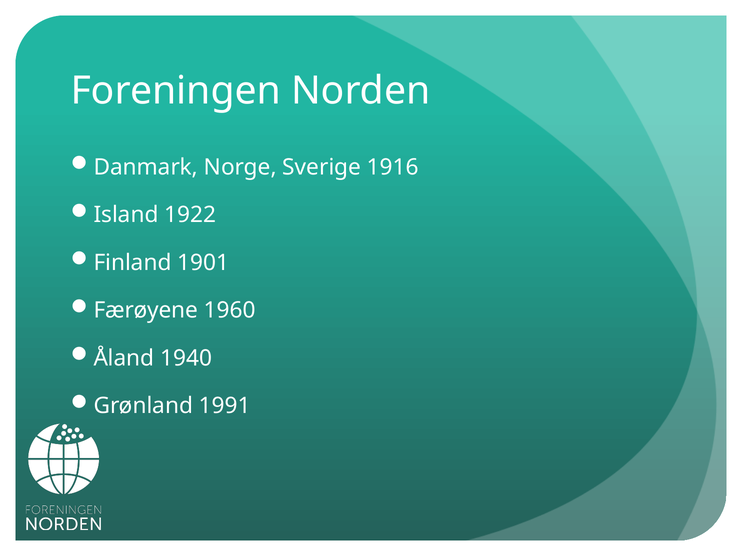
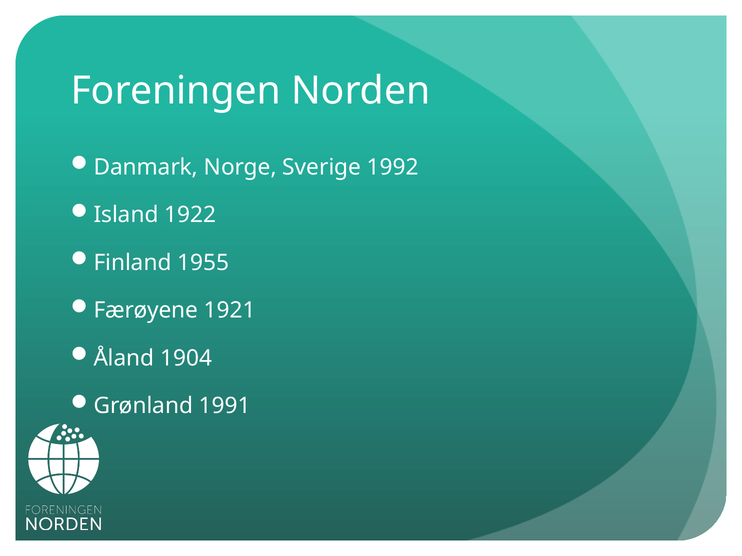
1916: 1916 -> 1992
1901: 1901 -> 1955
1960: 1960 -> 1921
1940: 1940 -> 1904
